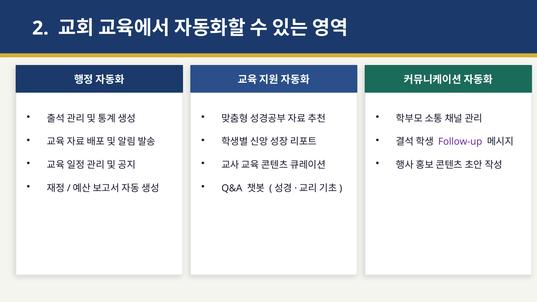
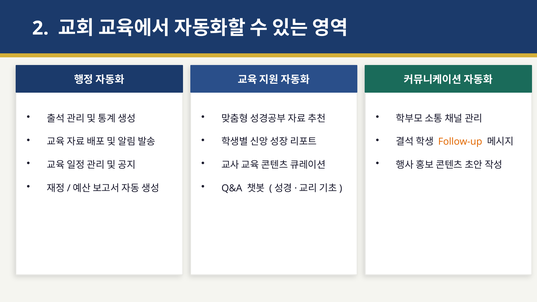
Follow-up colour: purple -> orange
